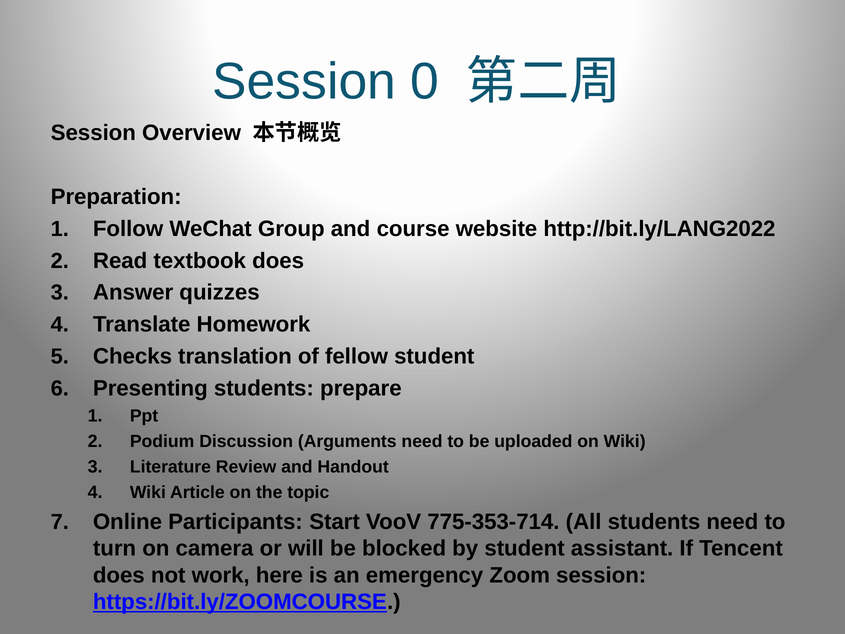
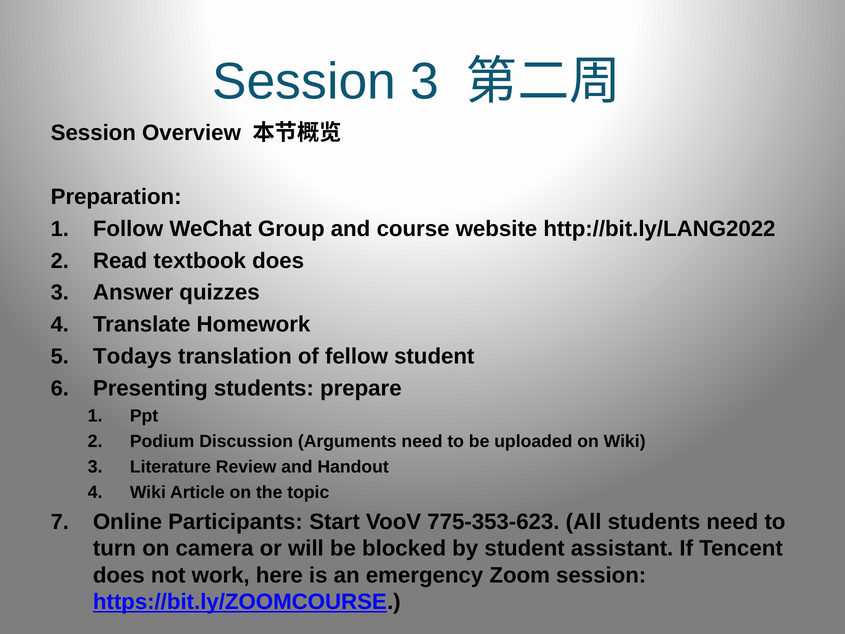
Session 0: 0 -> 3
Checks: Checks -> Todays
775-353-714: 775-353-714 -> 775-353-623
